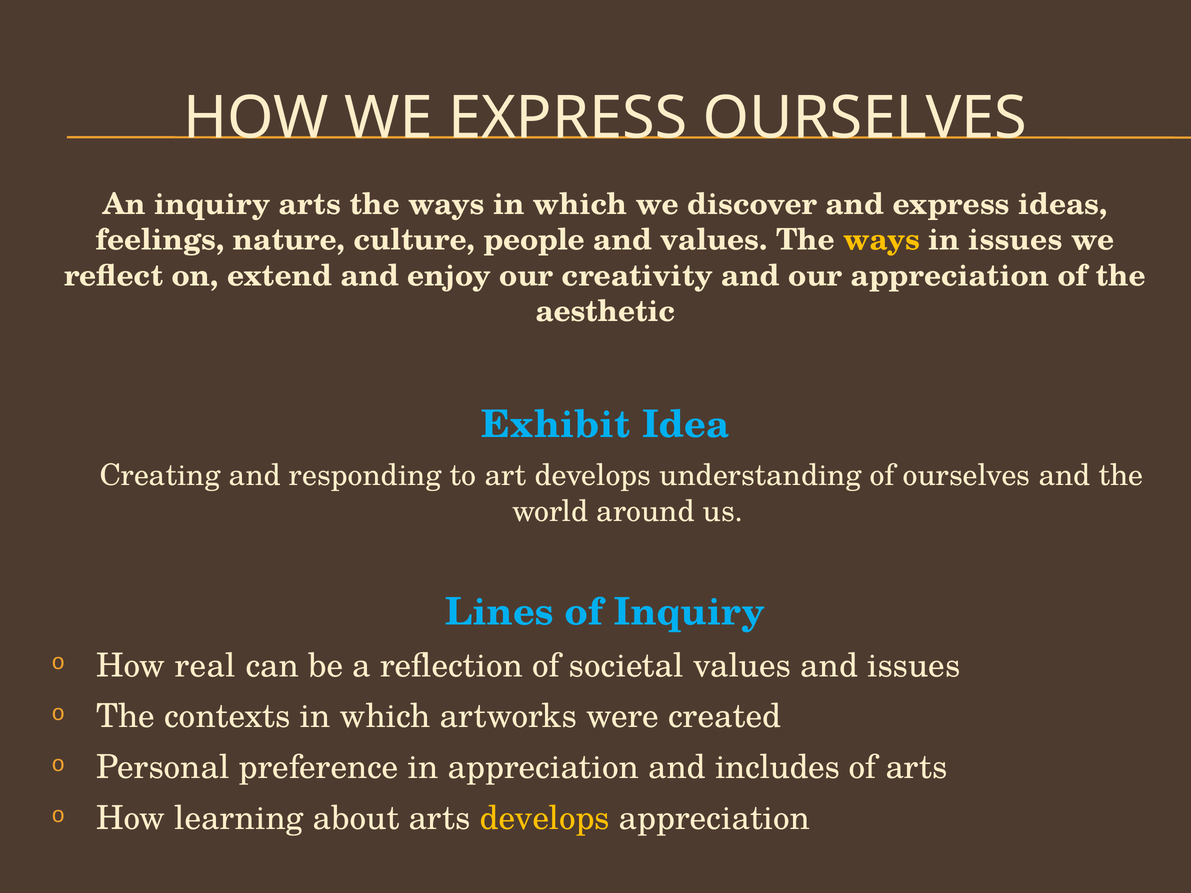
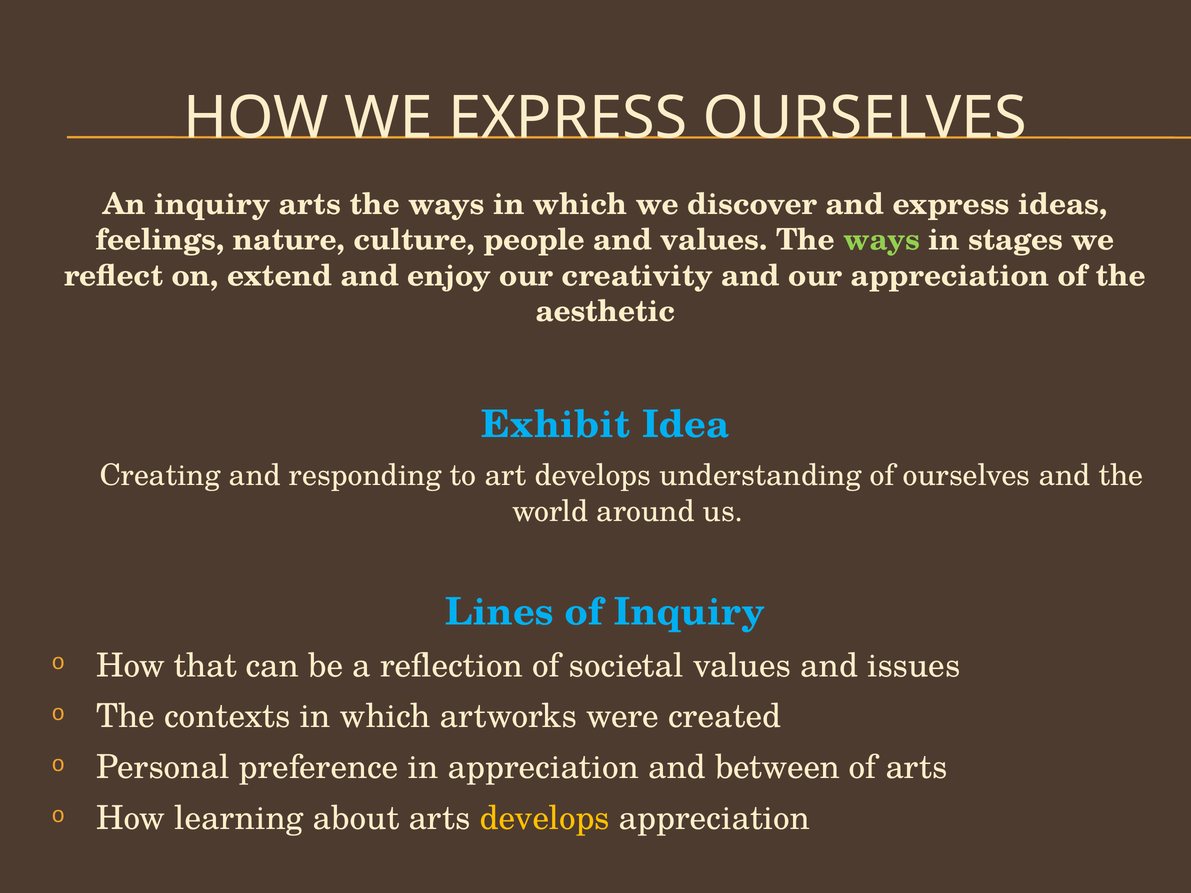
ways at (882, 240) colour: yellow -> light green
in issues: issues -> stages
real: real -> that
includes: includes -> between
